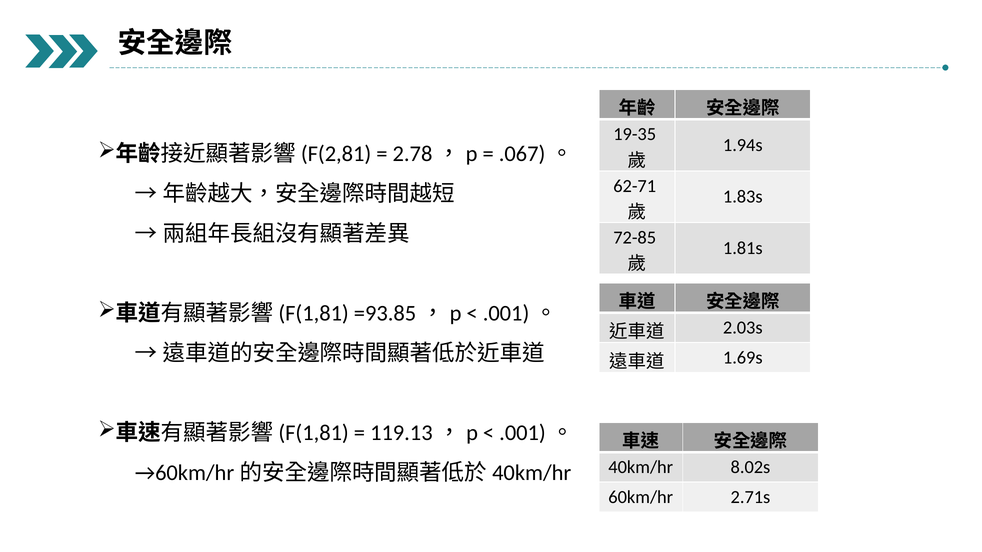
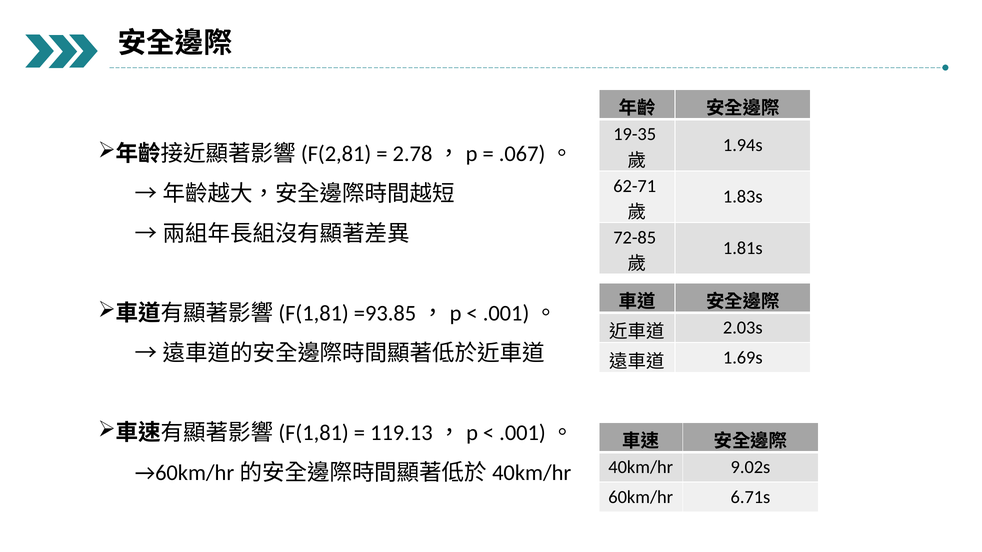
8.02s: 8.02s -> 9.02s
2.71s: 2.71s -> 6.71s
